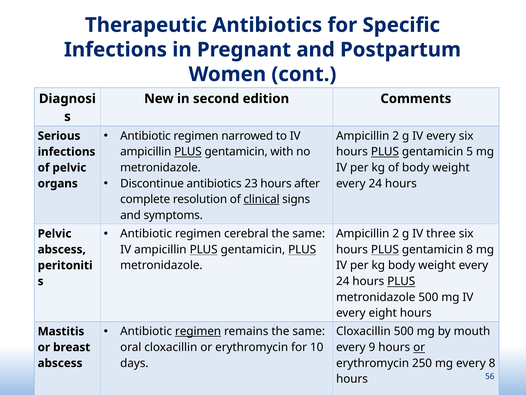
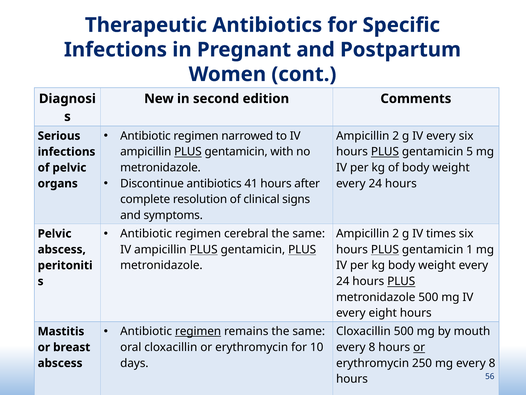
23: 23 -> 41
clinical underline: present -> none
three: three -> times
gentamicin 8: 8 -> 1
9 at (372, 347): 9 -> 8
